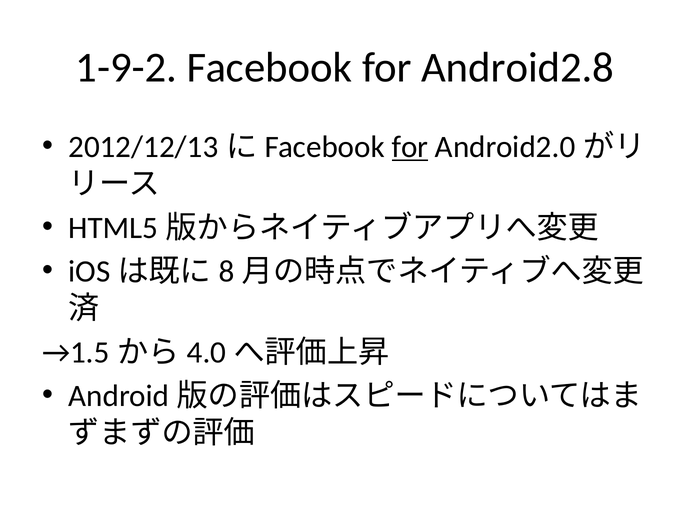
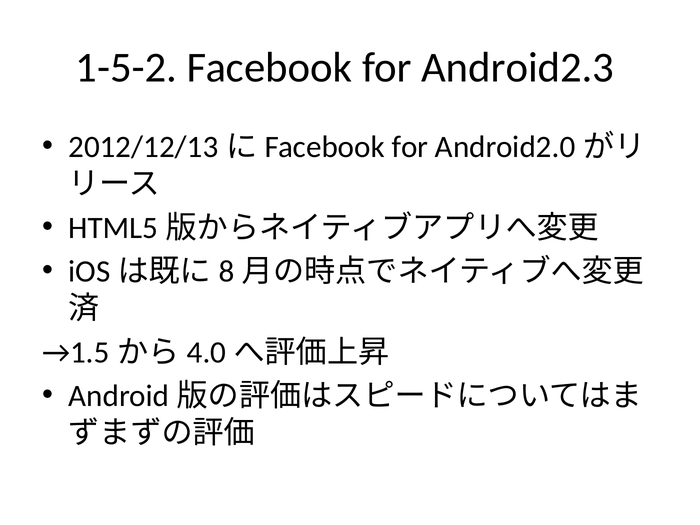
1-9-2: 1-9-2 -> 1-5-2
Android2.8: Android2.8 -> Android2.3
for at (410, 147) underline: present -> none
